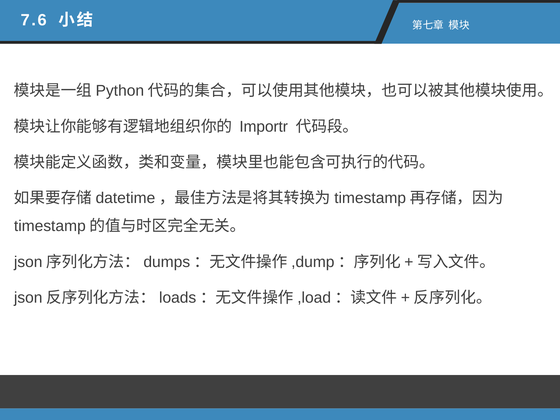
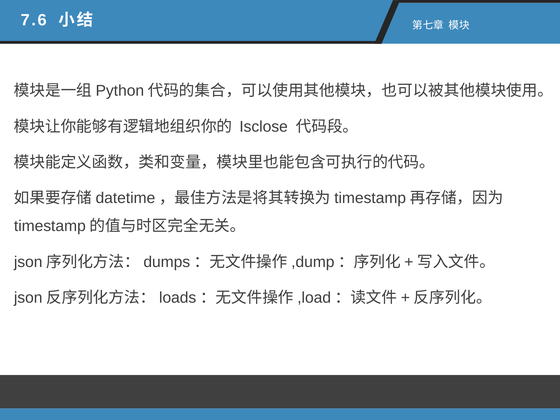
Importr: Importr -> Isclose
